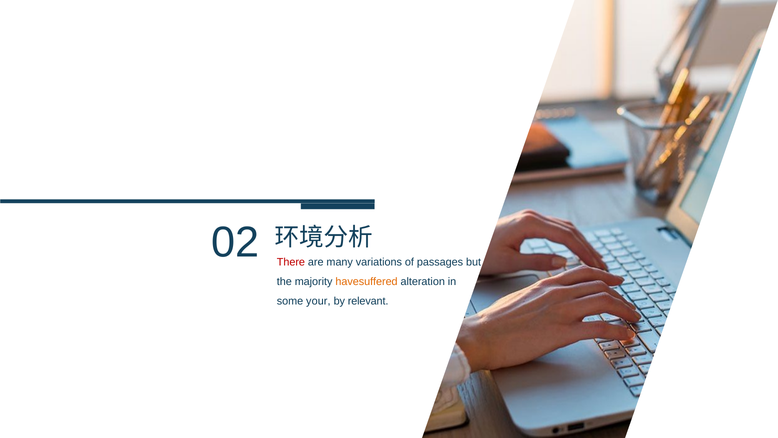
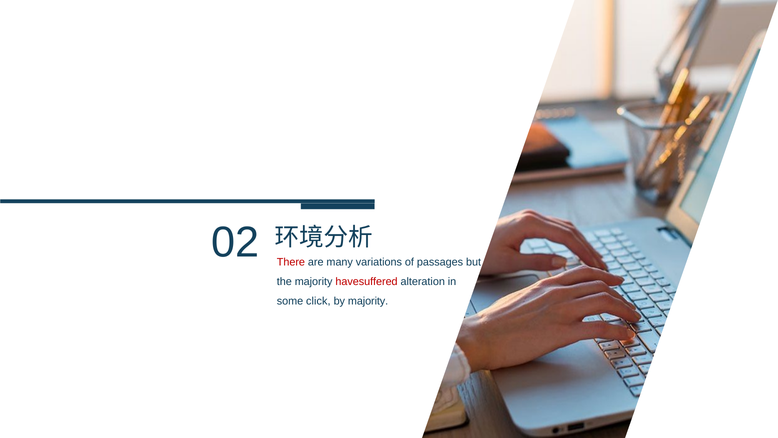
havesuffered colour: orange -> red
your: your -> click
by relevant: relevant -> majority
